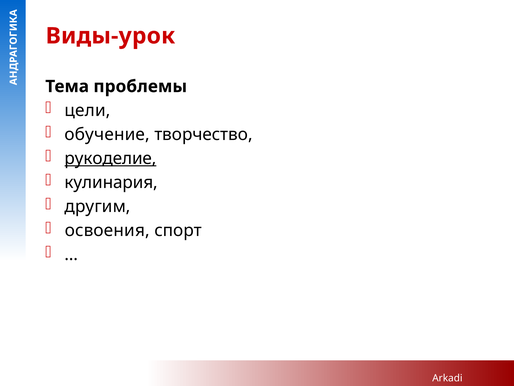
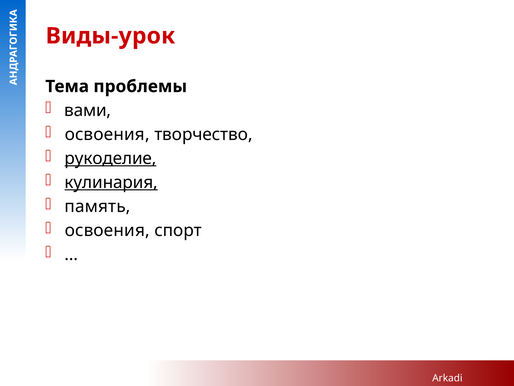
цели: цели -> вами
обучение at (107, 134): обучение -> освоения
кулинария underline: none -> present
другим: другим -> память
